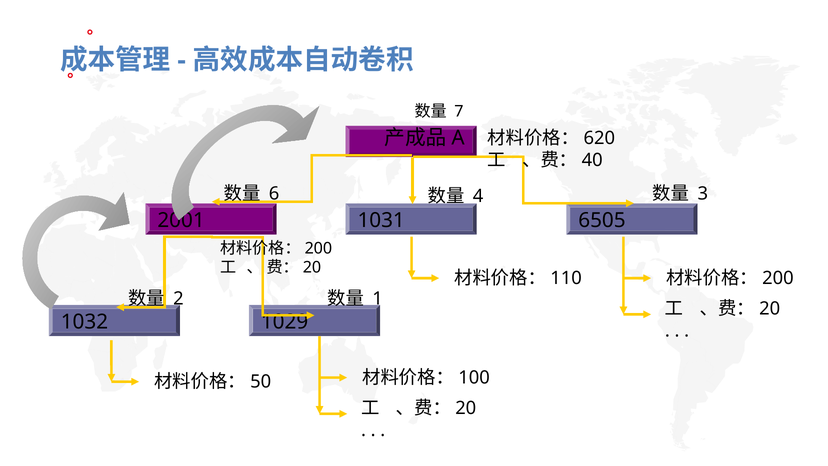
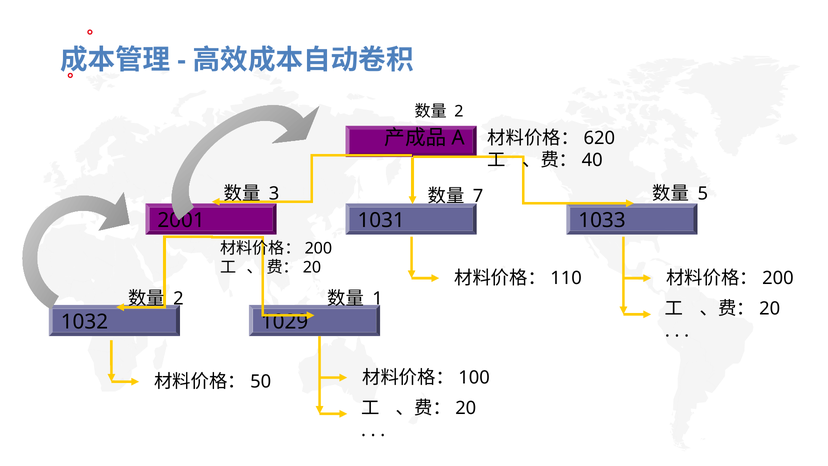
7 at (459, 111): 7 -> 2
6: 6 -> 3
4: 4 -> 7
3: 3 -> 5
6505: 6505 -> 1033
